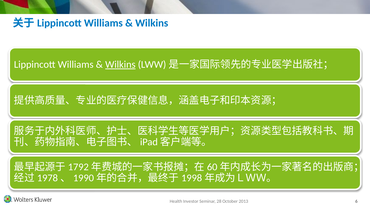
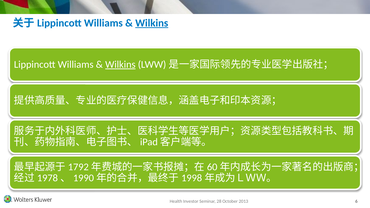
Wilkins at (152, 23) underline: none -> present
